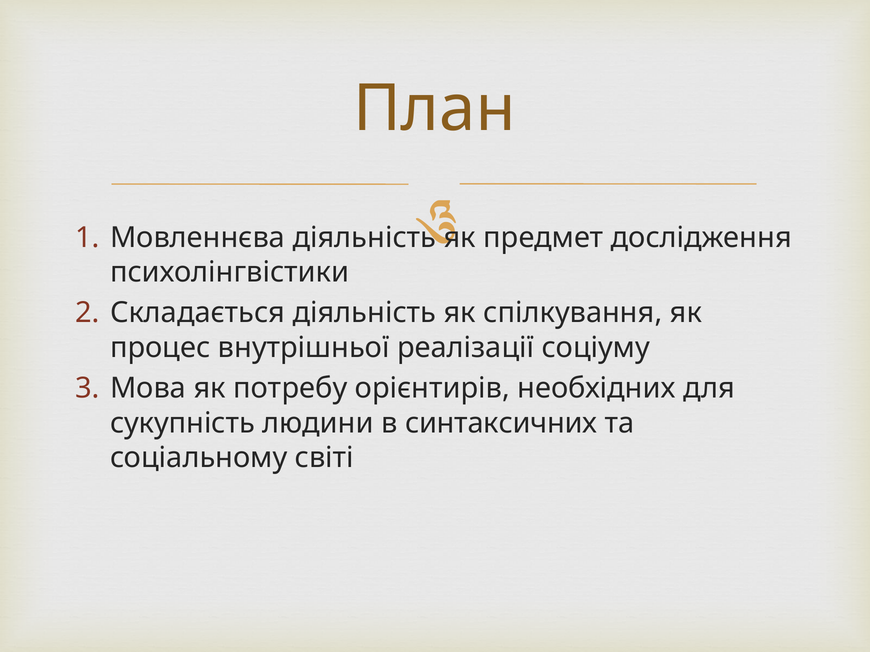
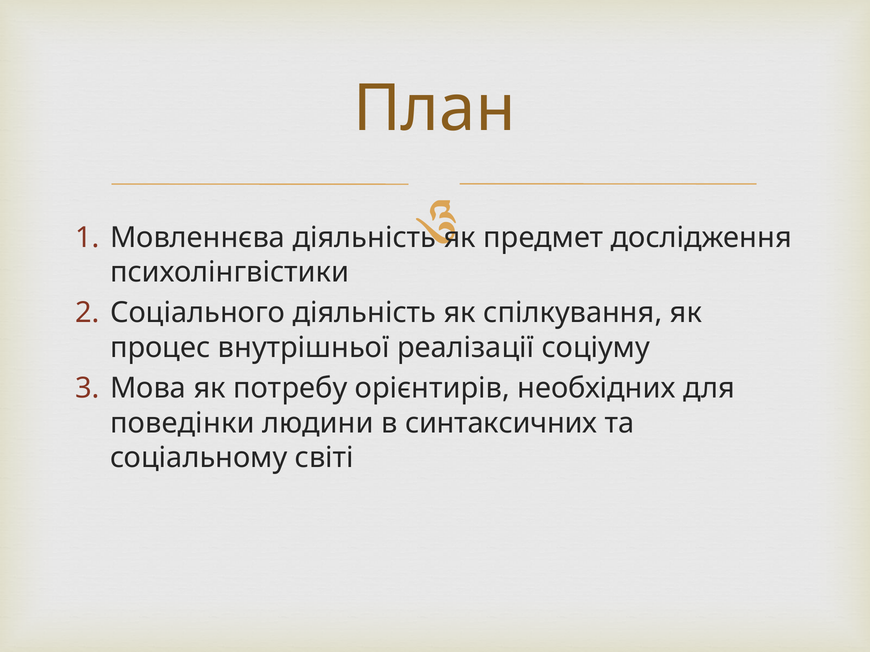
Складається: Складається -> Соціального
сукупність: сукупність -> поведінки
